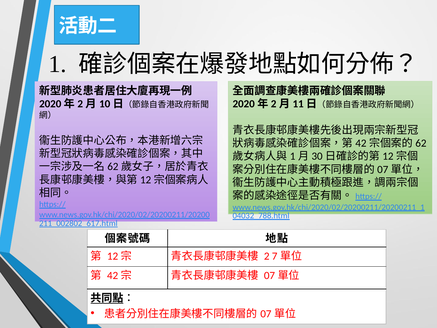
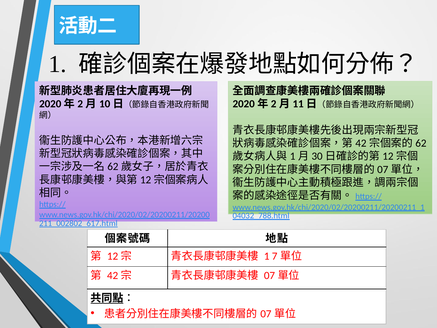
2 at (267, 256): 2 -> 1
